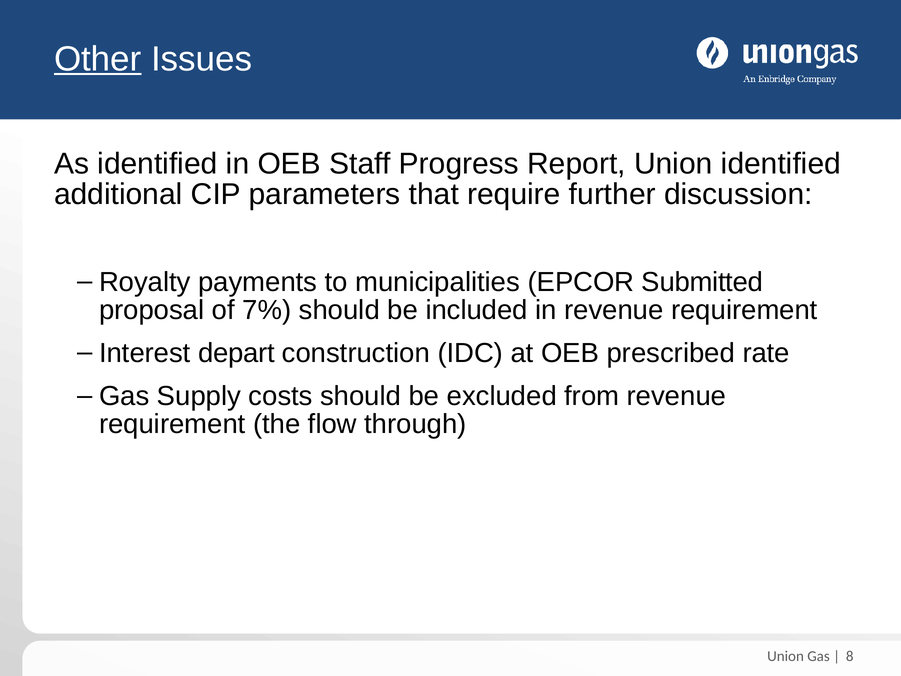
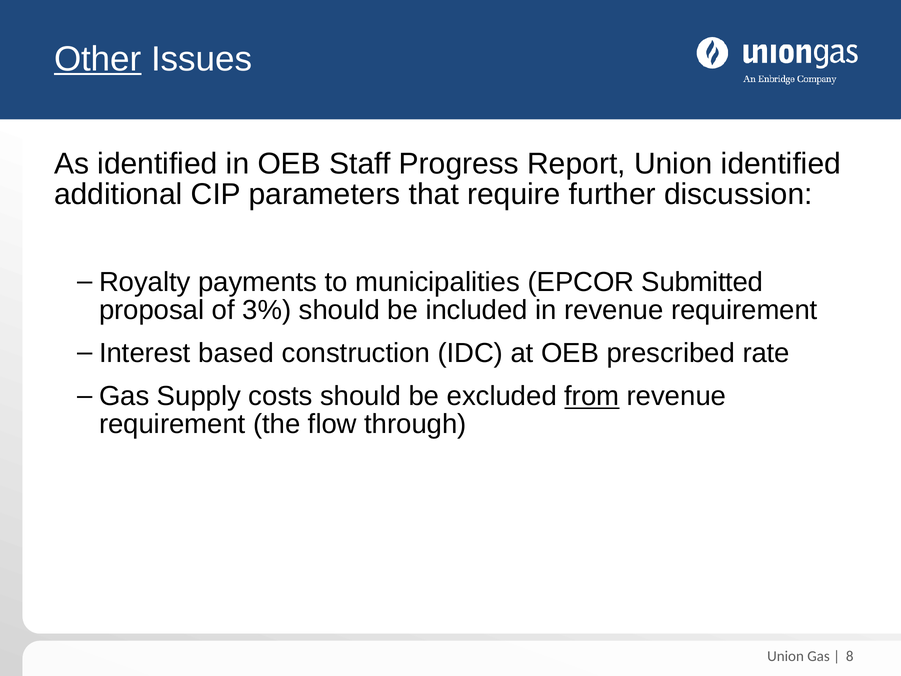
7%: 7% -> 3%
depart: depart -> based
from underline: none -> present
